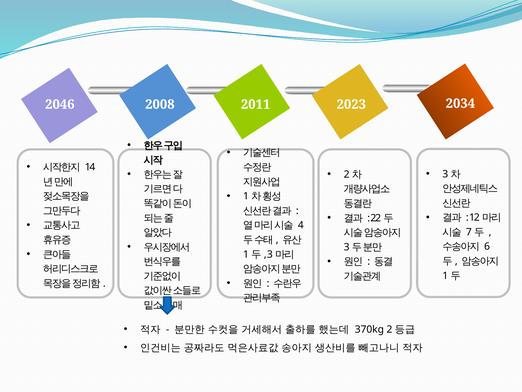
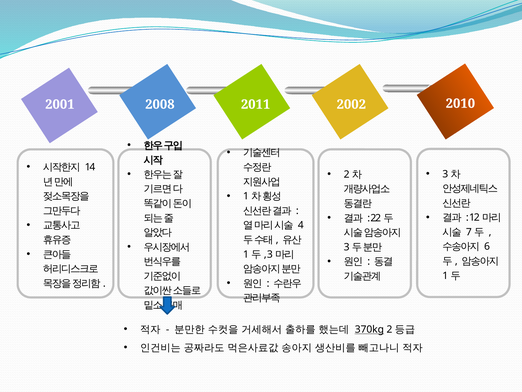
2034: 2034 -> 2010
2046: 2046 -> 2001
2023: 2023 -> 2002
370kg underline: none -> present
